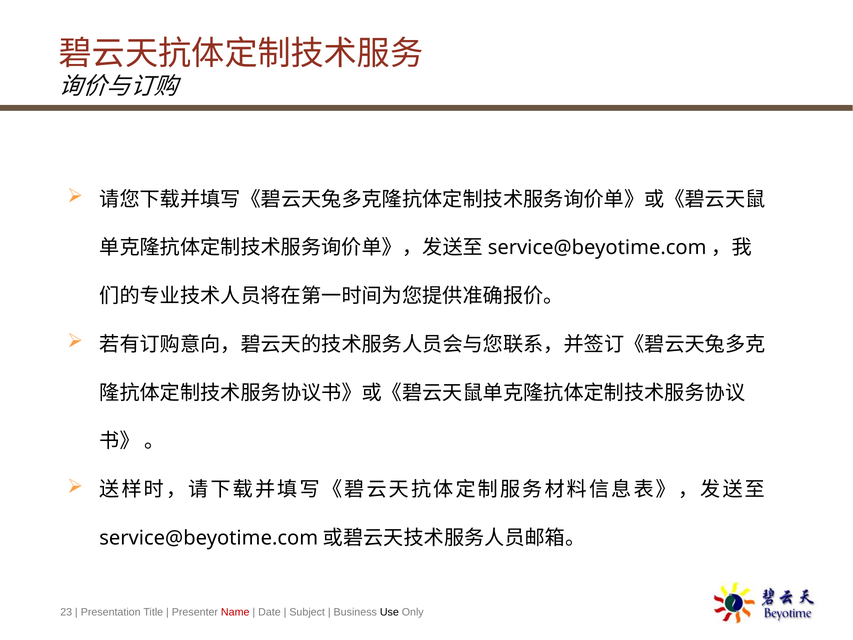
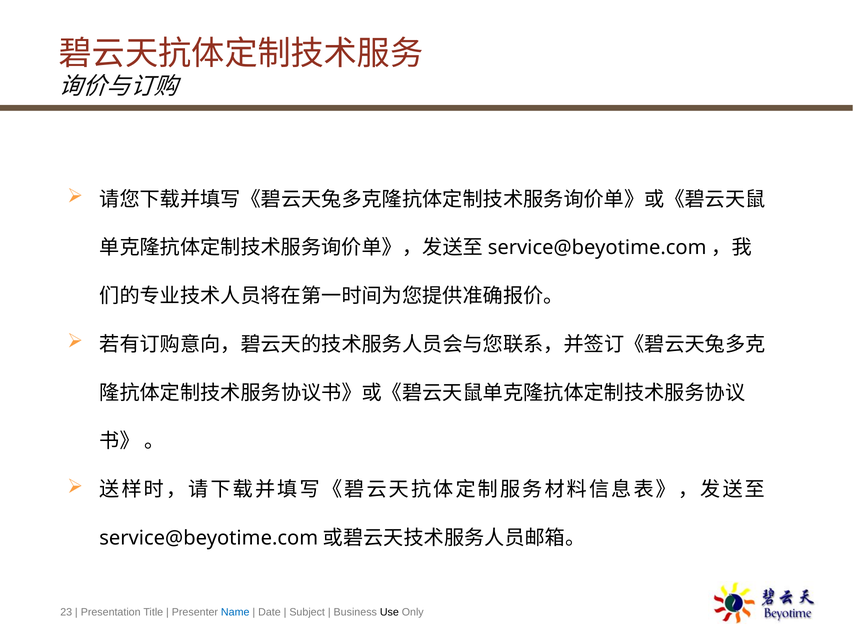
Name colour: red -> blue
